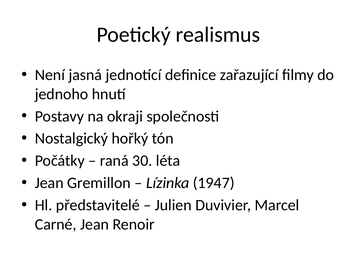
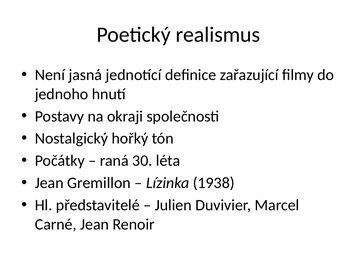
1947: 1947 -> 1938
